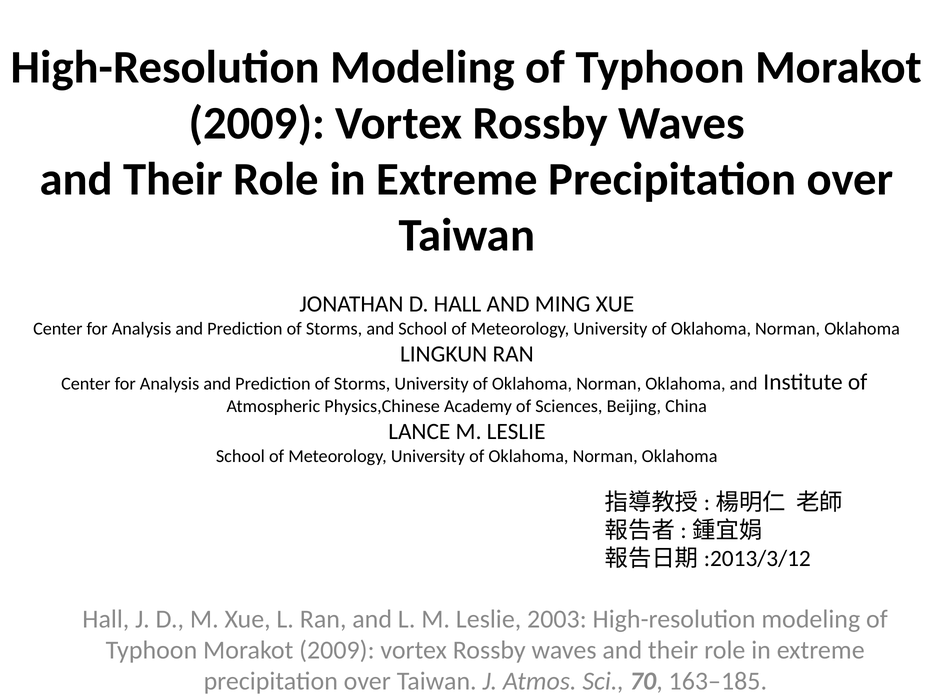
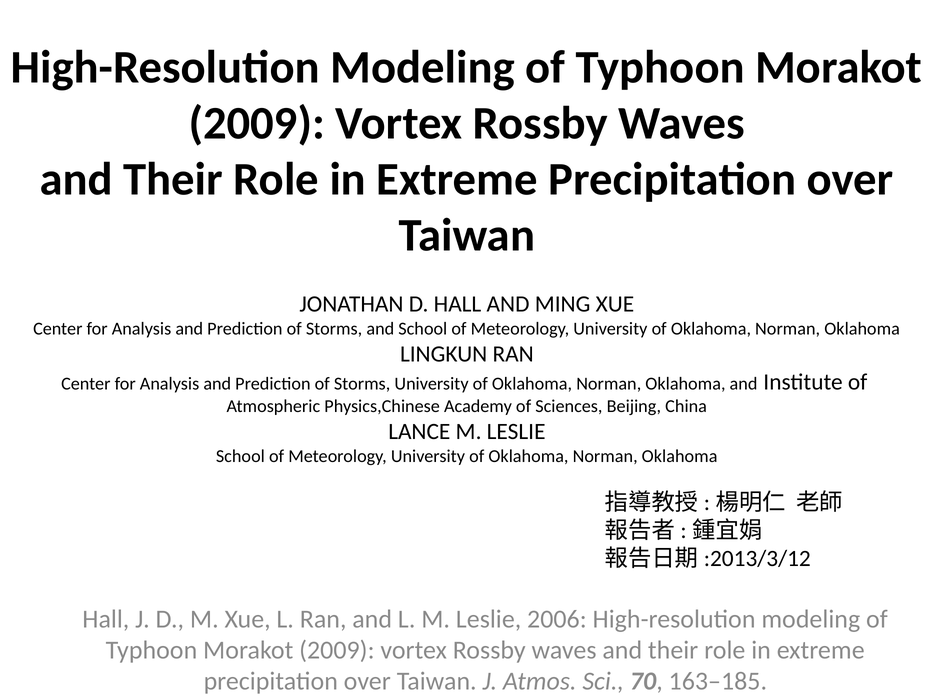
2003: 2003 -> 2006
